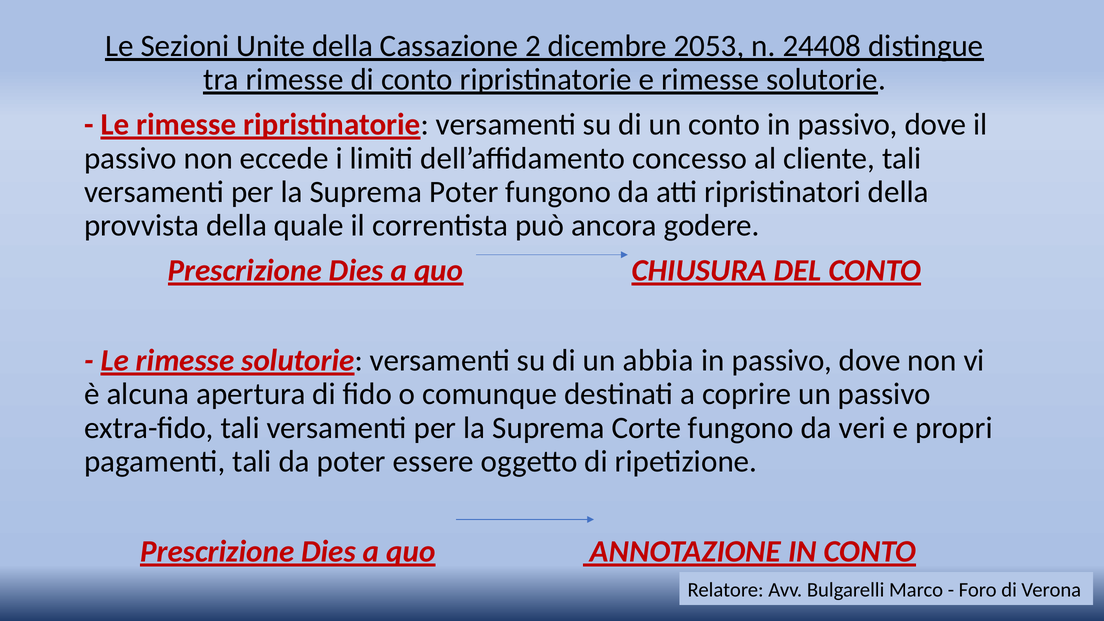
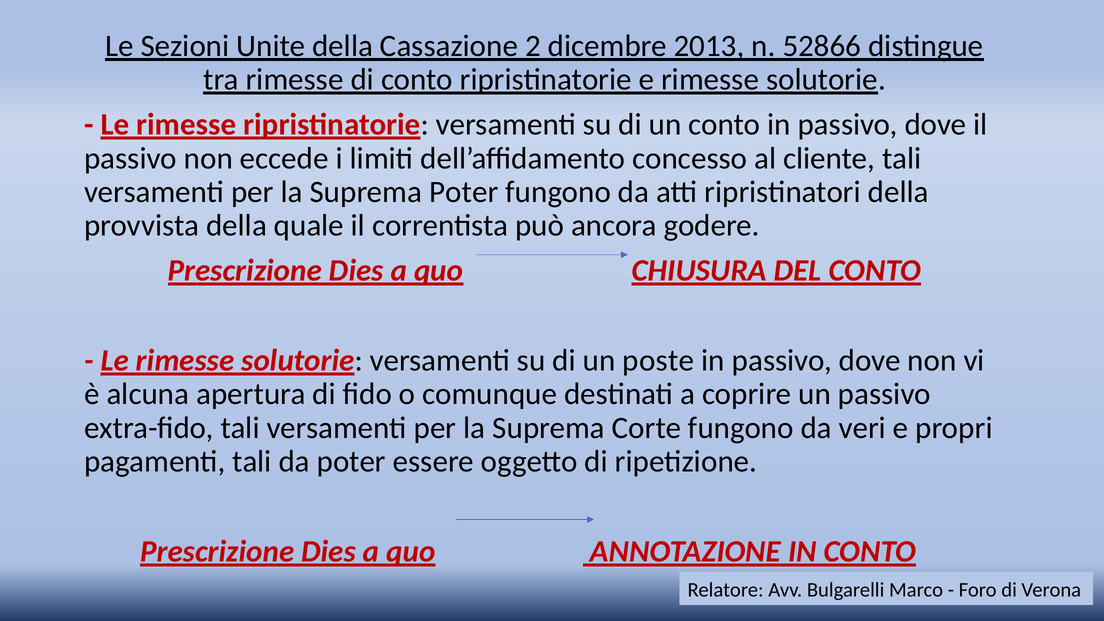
2053: 2053 -> 2013
24408: 24408 -> 52866
abbia: abbia -> poste
